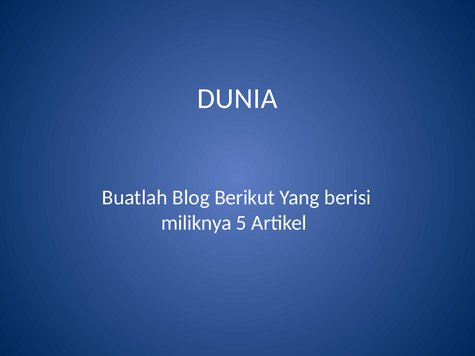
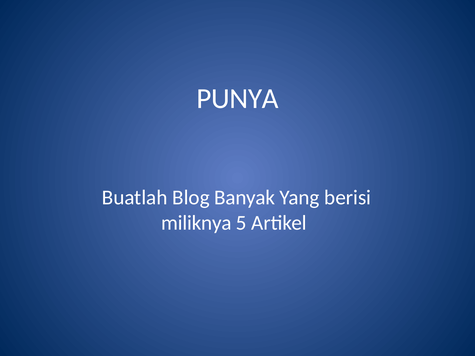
DUNIA: DUNIA -> PUNYA
Berikut: Berikut -> Banyak
